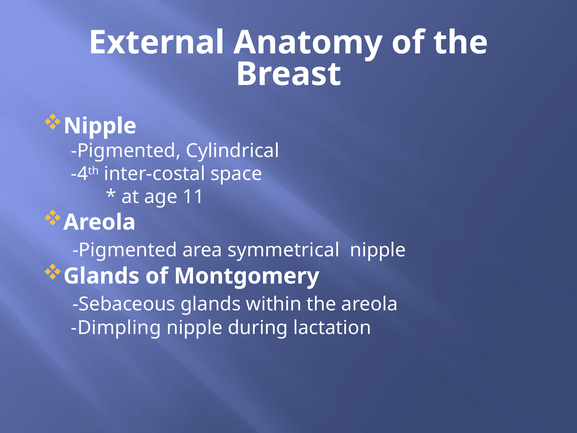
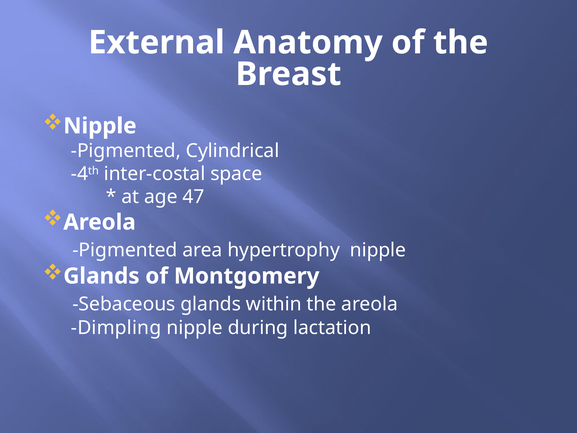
11: 11 -> 47
symmetrical: symmetrical -> hypertrophy
